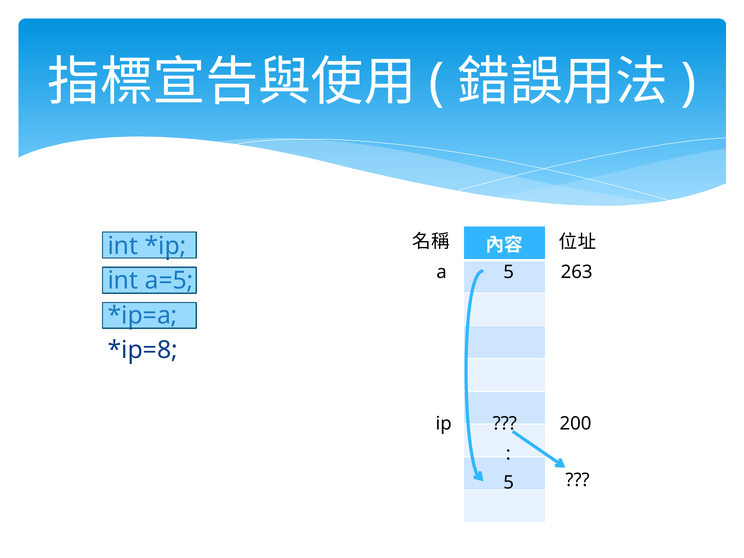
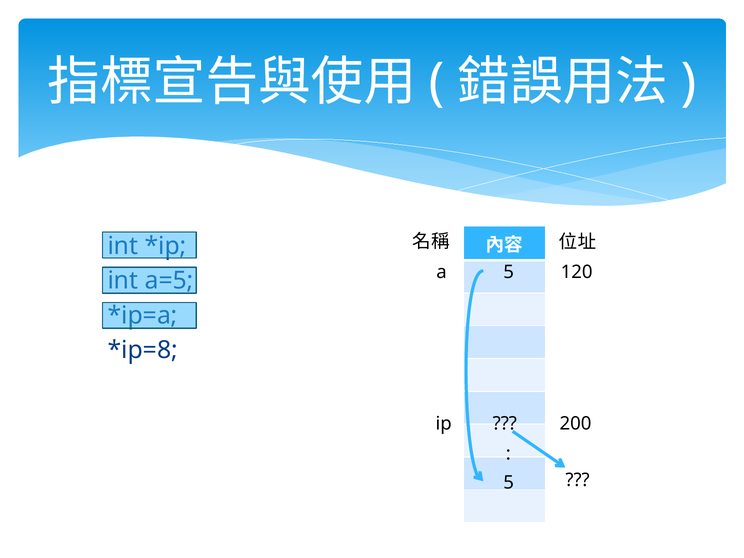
263: 263 -> 120
